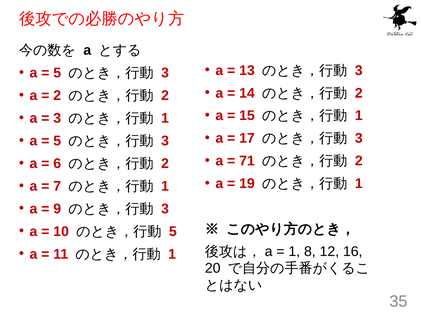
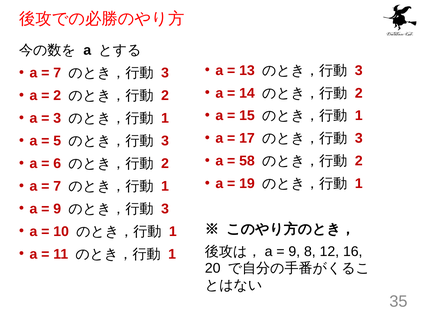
5 at (57, 73): 5 -> 7
71: 71 -> 58
5 at (173, 232): 5 -> 1
1 at (294, 252): 1 -> 9
